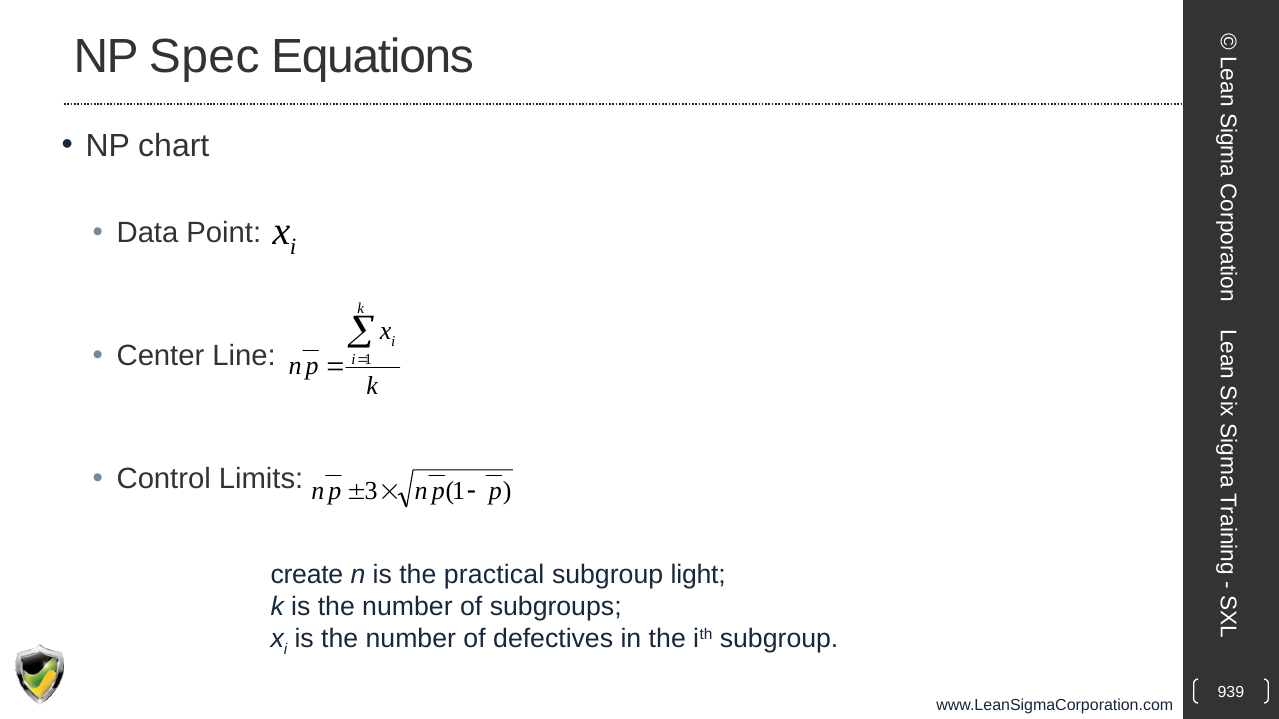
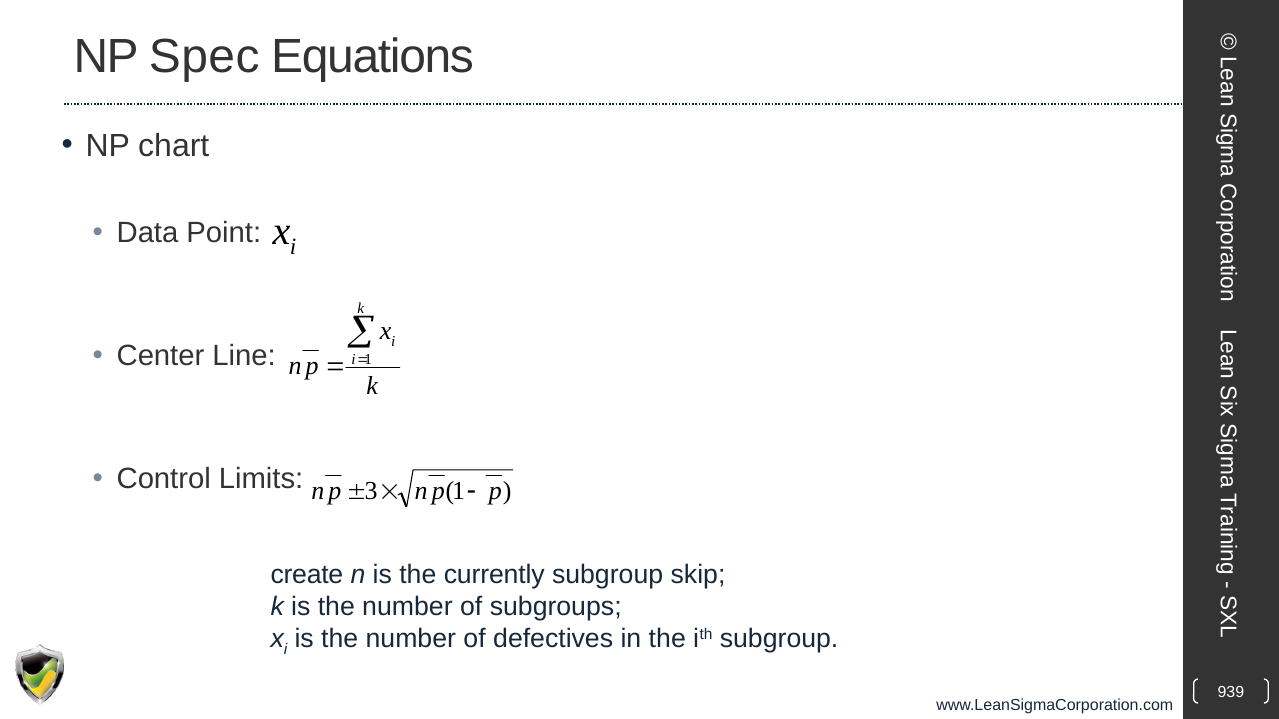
practical: practical -> currently
light: light -> skip
